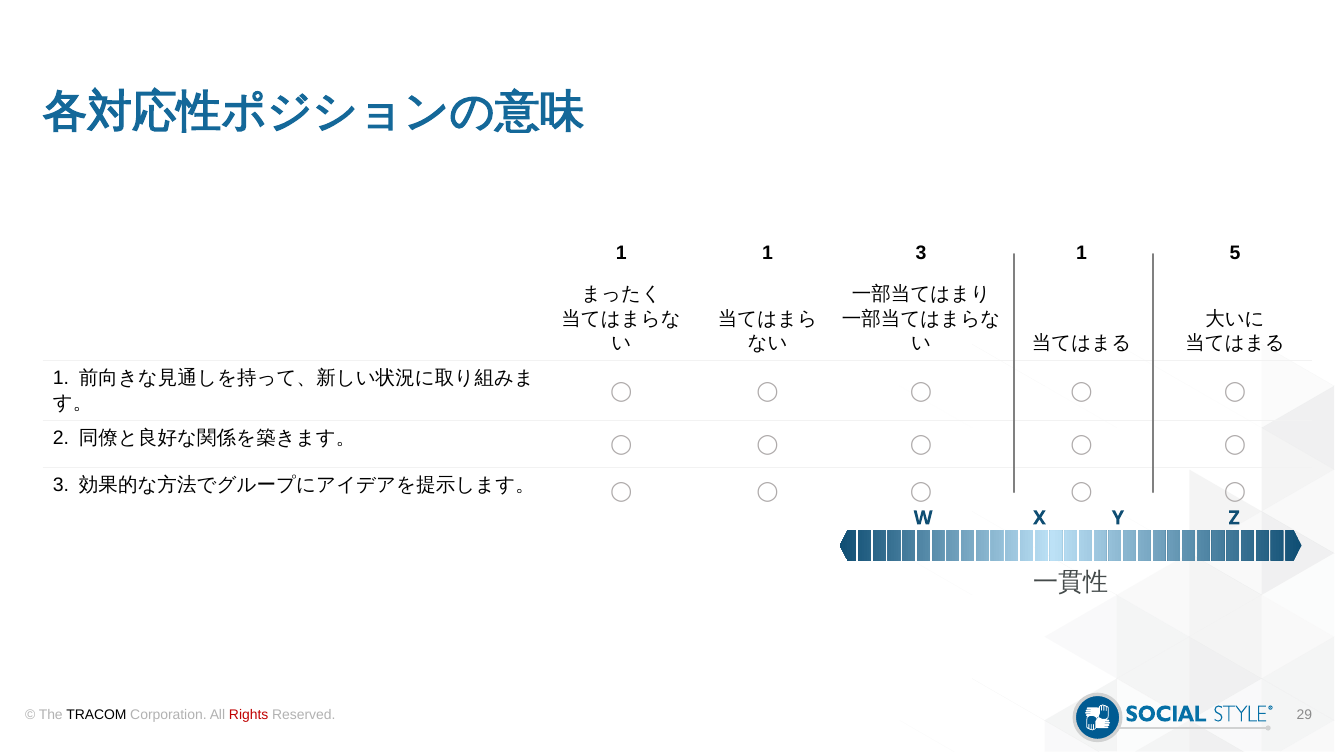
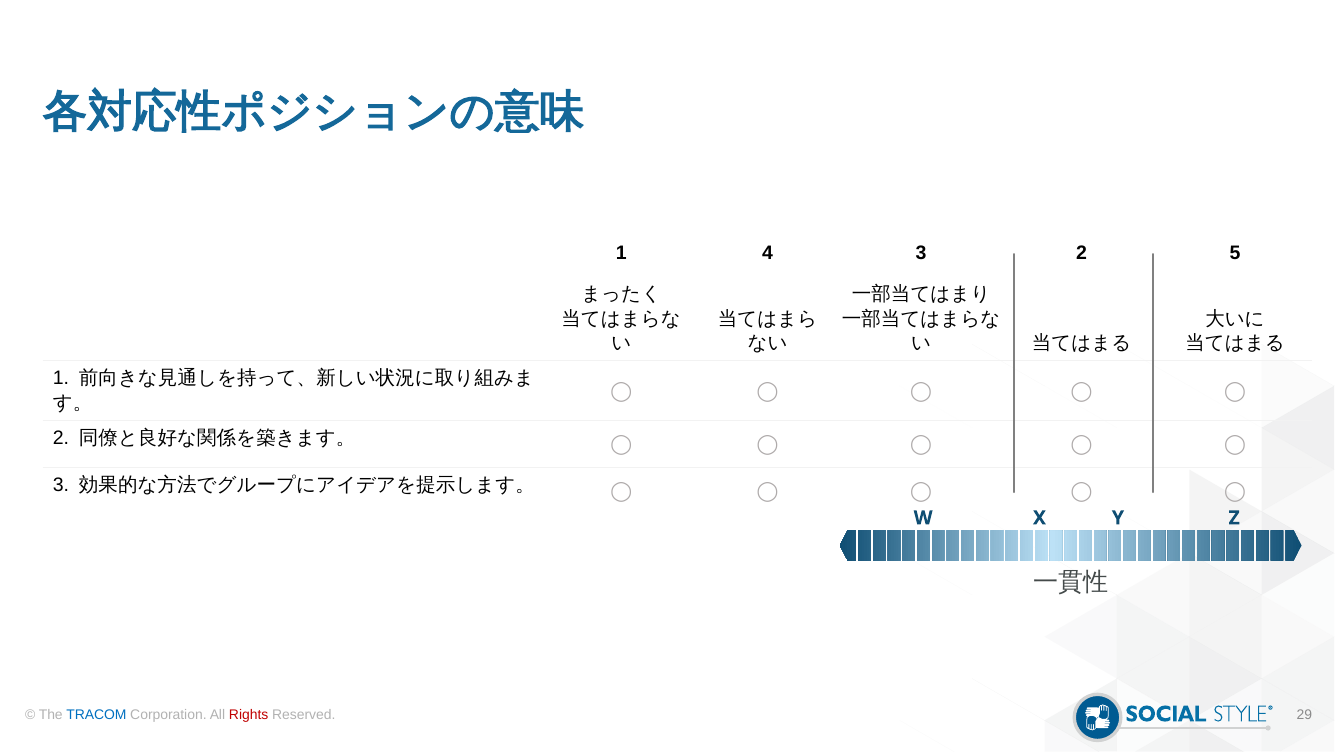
1 1: 1 -> 4
3 1: 1 -> 2
TRACOM colour: black -> blue
